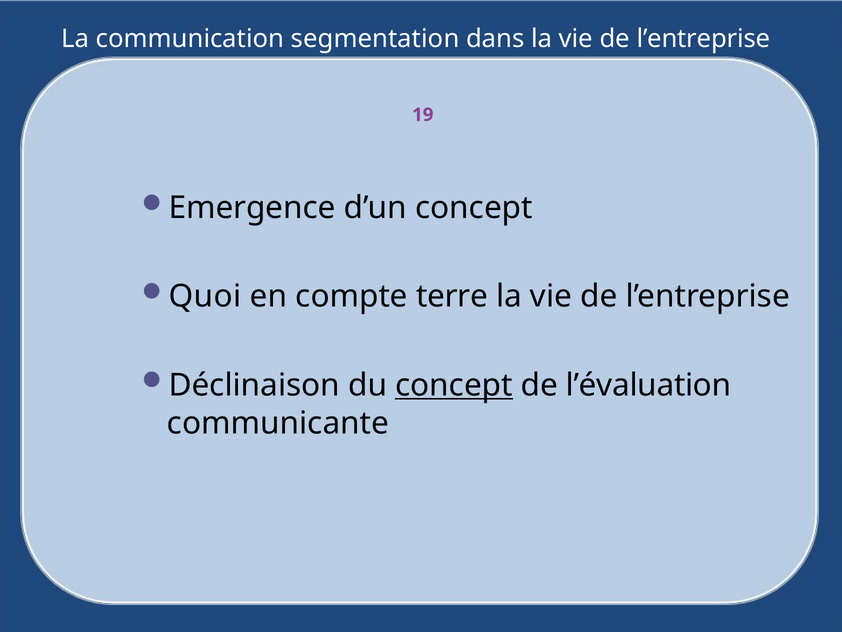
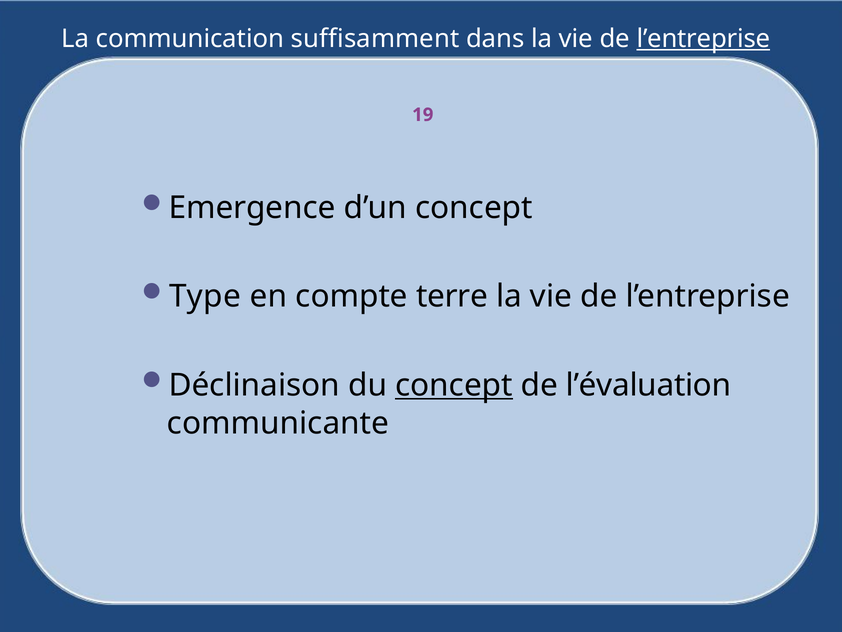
segmentation: segmentation -> suffisamment
l’entreprise at (703, 39) underline: none -> present
Quoi: Quoi -> Type
